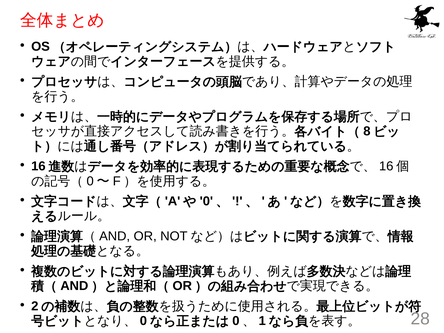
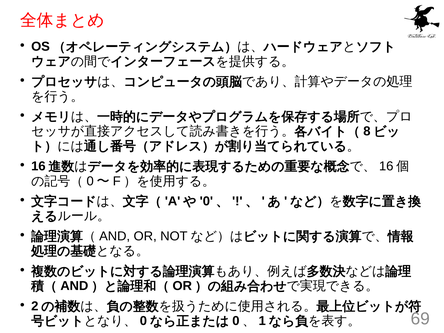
28: 28 -> 69
